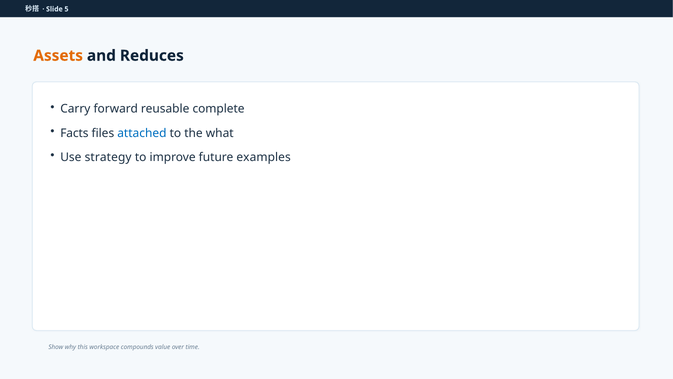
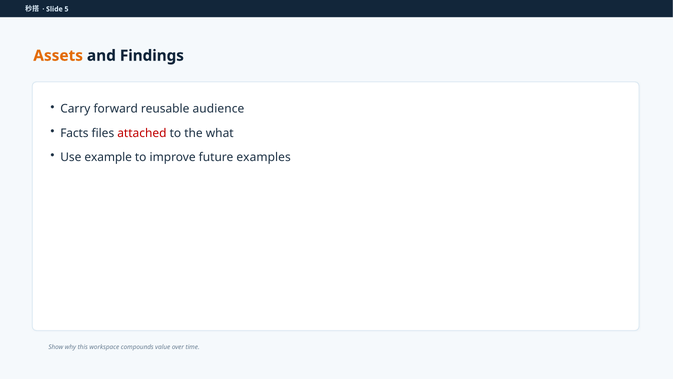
Reduces: Reduces -> Findings
complete: complete -> audience
attached colour: blue -> red
strategy: strategy -> example
